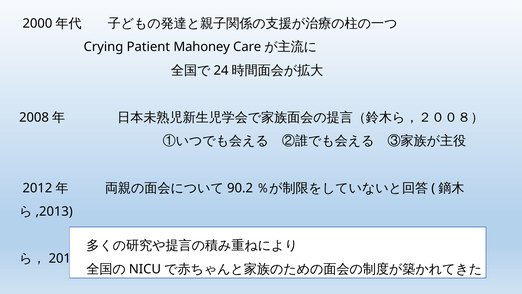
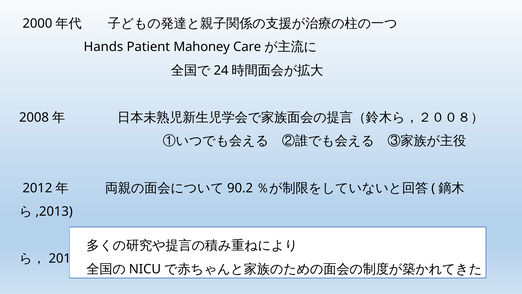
Crying: Crying -> Hands
